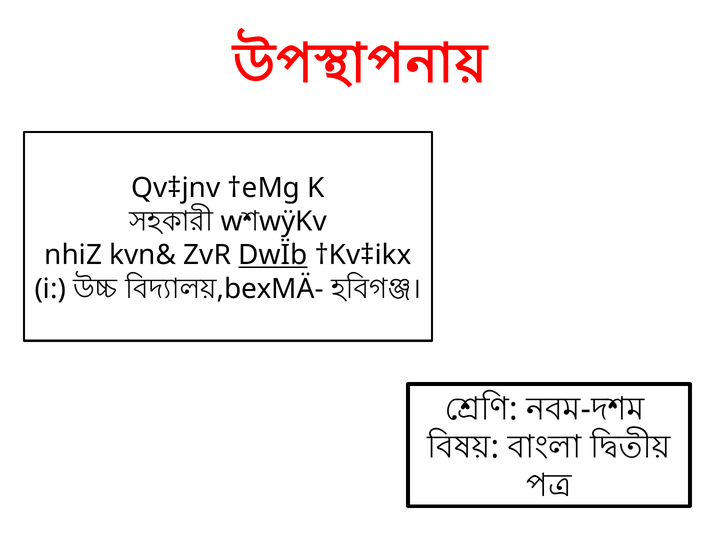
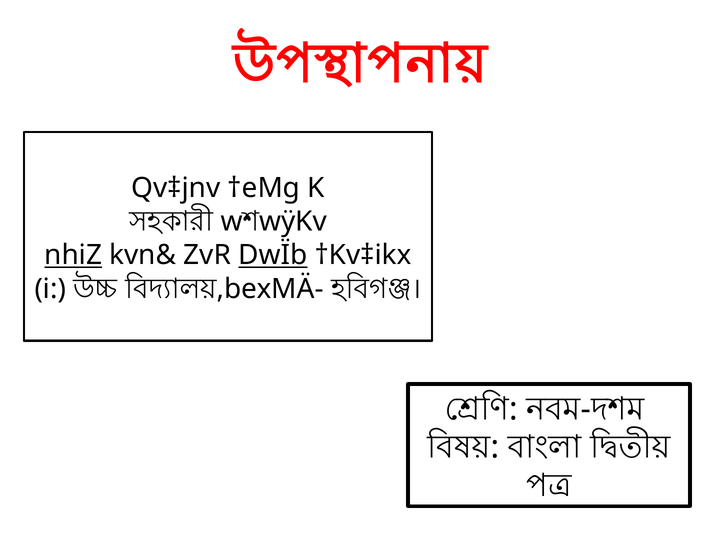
nhiZ underline: none -> present
